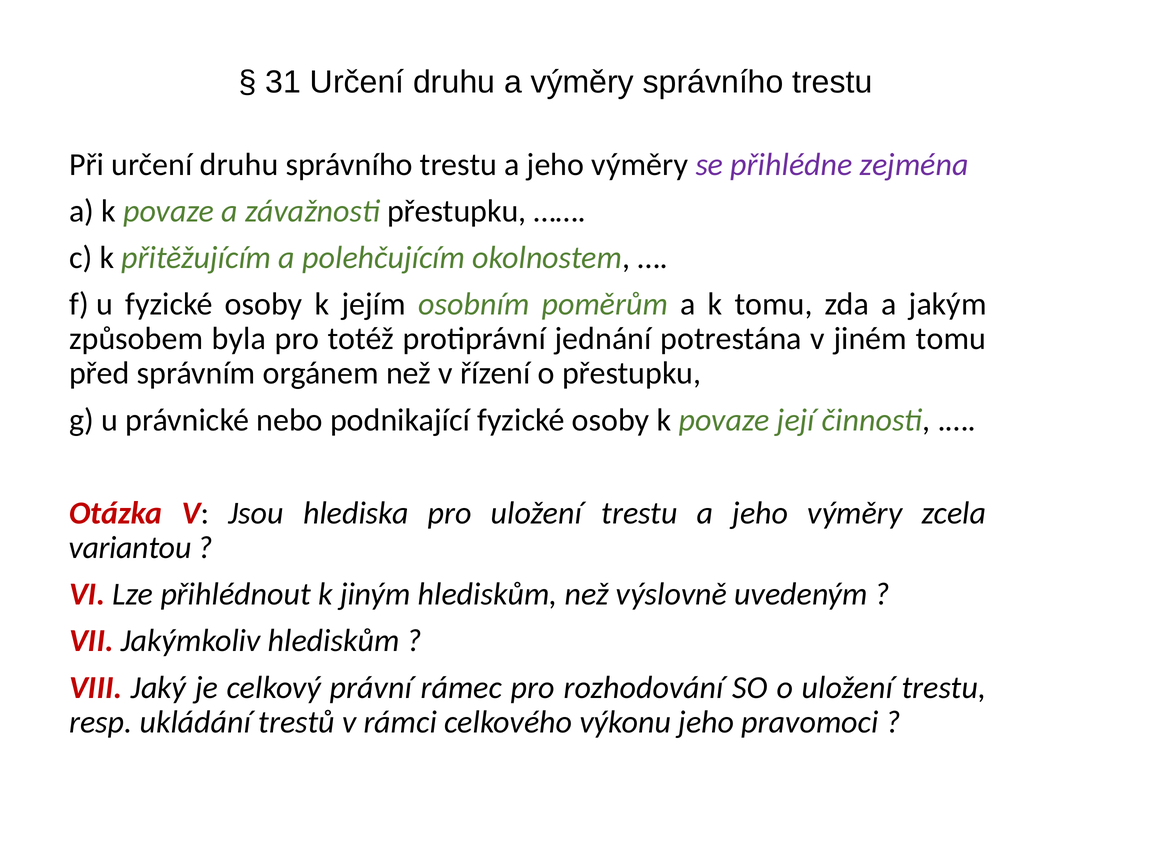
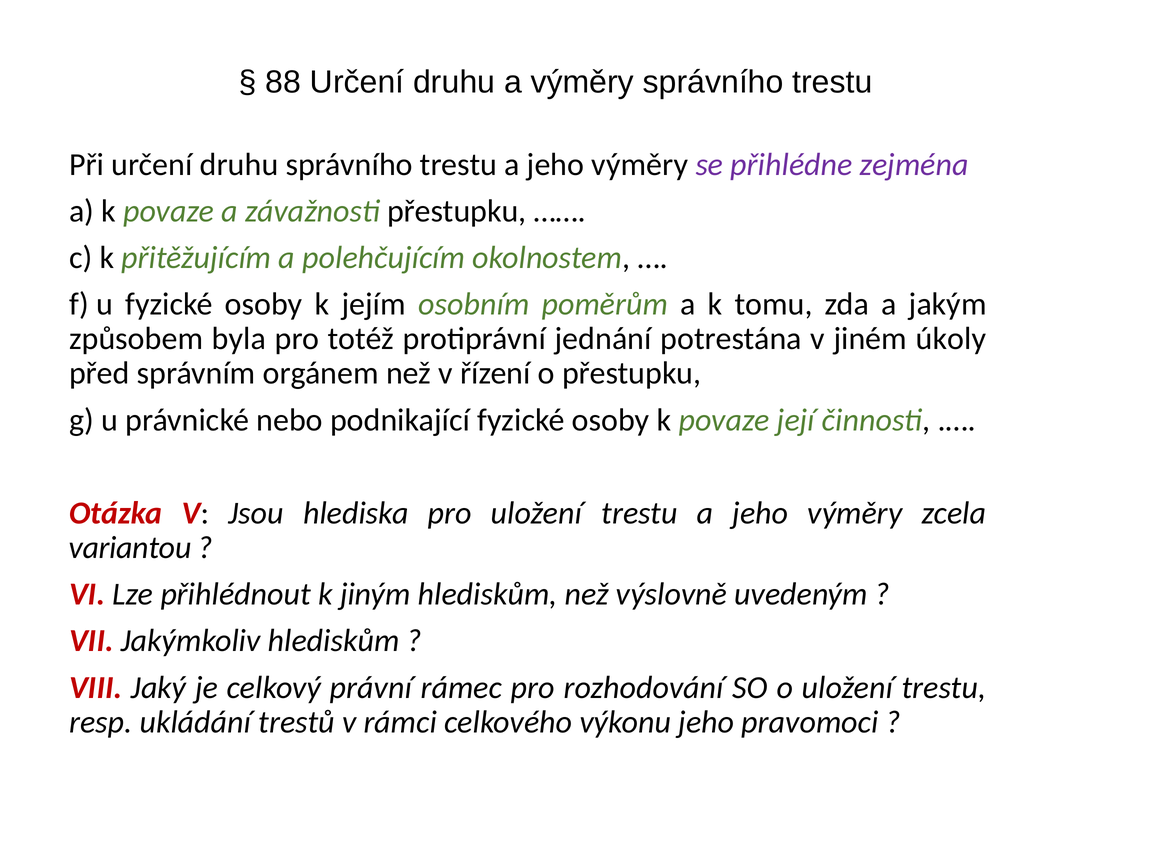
31: 31 -> 88
jiném tomu: tomu -> úkoly
